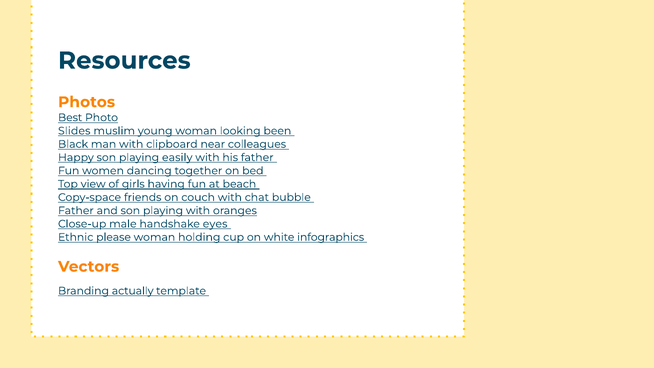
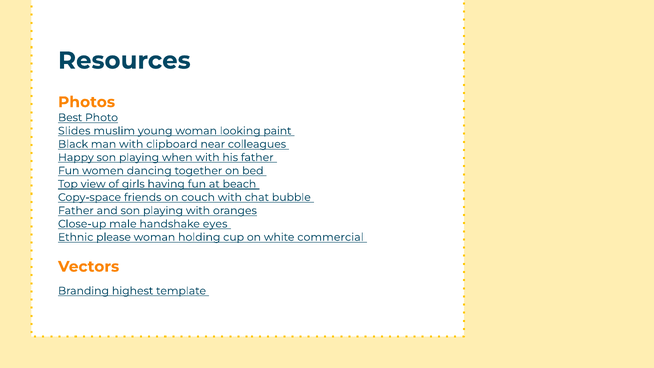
been: been -> paint
easily: easily -> when
infographics: infographics -> commercial
actually: actually -> highest
